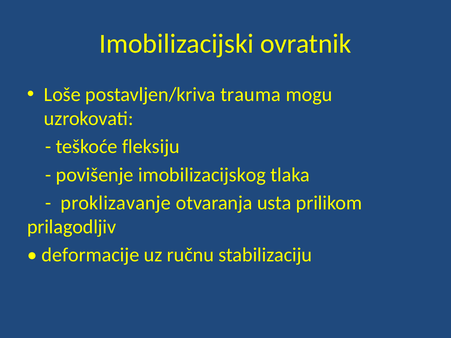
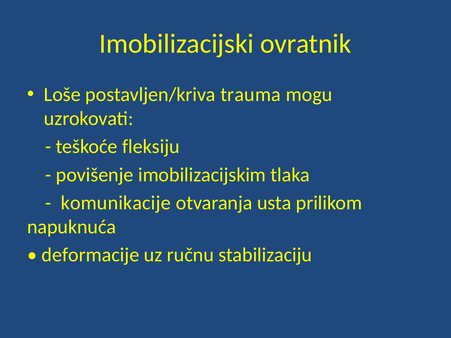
imobilizacijskog: imobilizacijskog -> imobilizacijskim
proklizavanje: proklizavanje -> komunikacije
prilagodljiv: prilagodljiv -> napuknuća
